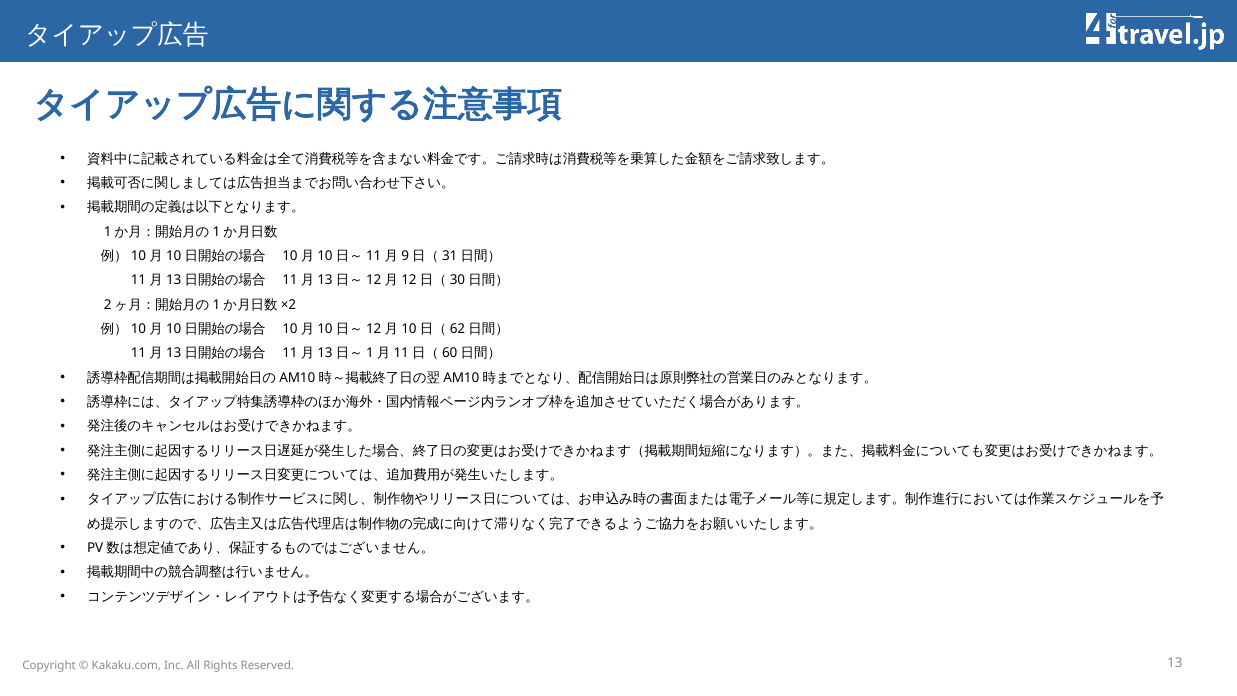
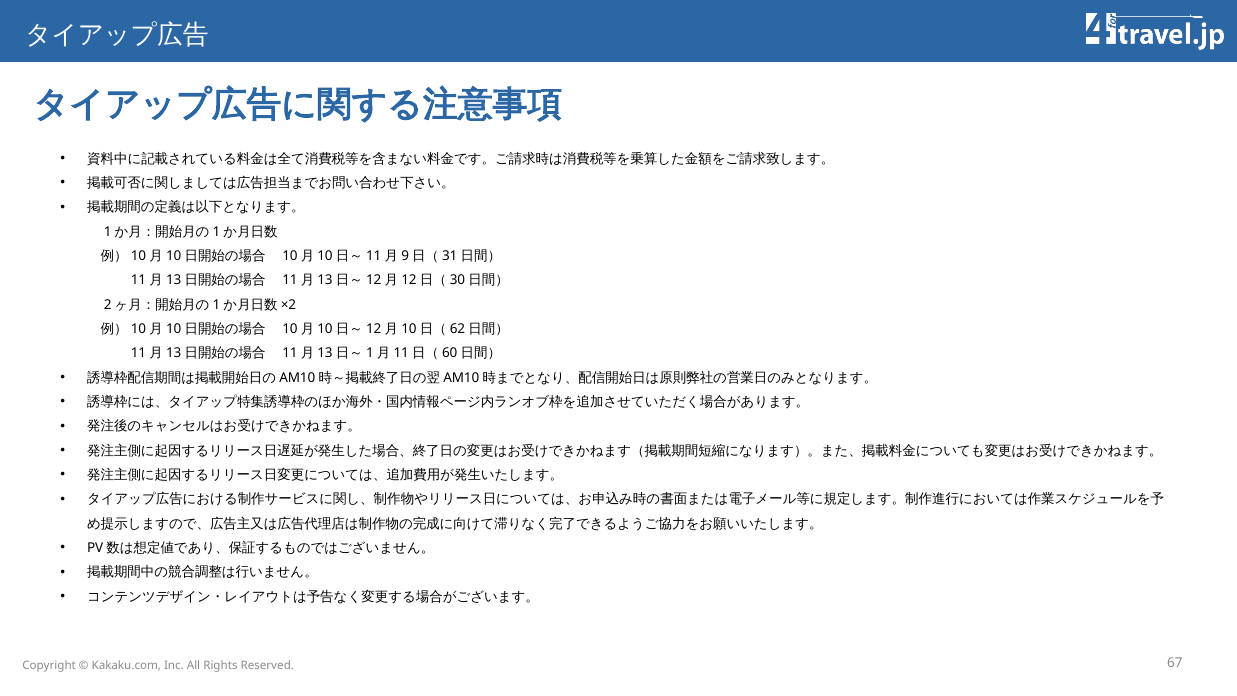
13: 13 -> 67
